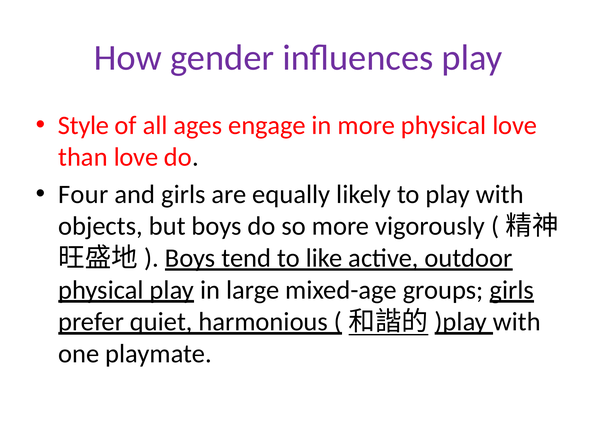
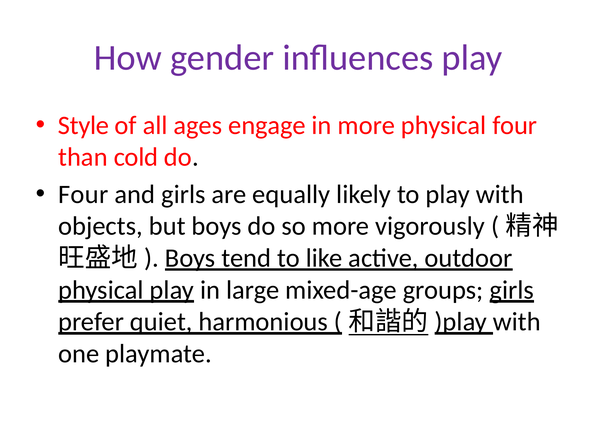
physical love: love -> four
than love: love -> cold
